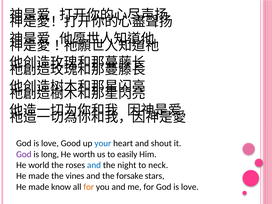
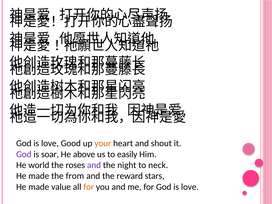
your colour: blue -> orange
long: long -> soar
worth: worth -> above
and at (94, 165) colour: blue -> purple
vines: vines -> from
forsake: forsake -> reward
know: know -> value
